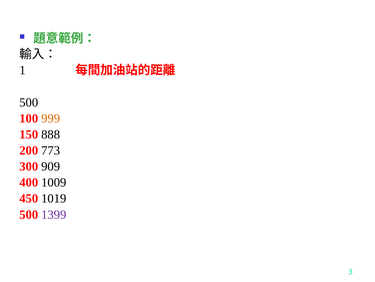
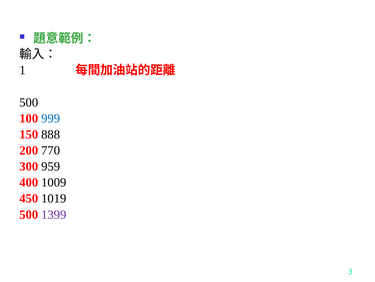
999 colour: orange -> blue
773: 773 -> 770
909: 909 -> 959
